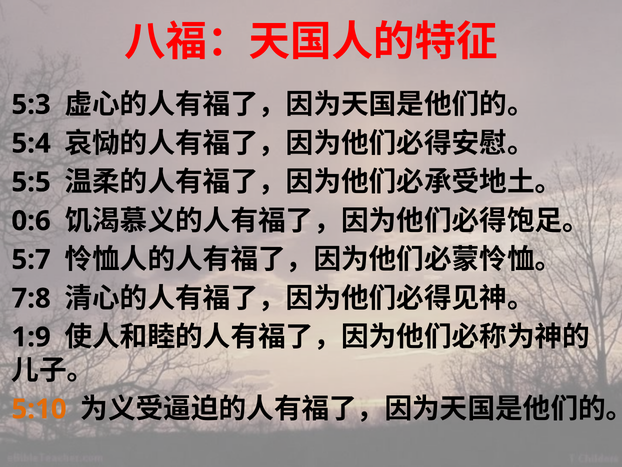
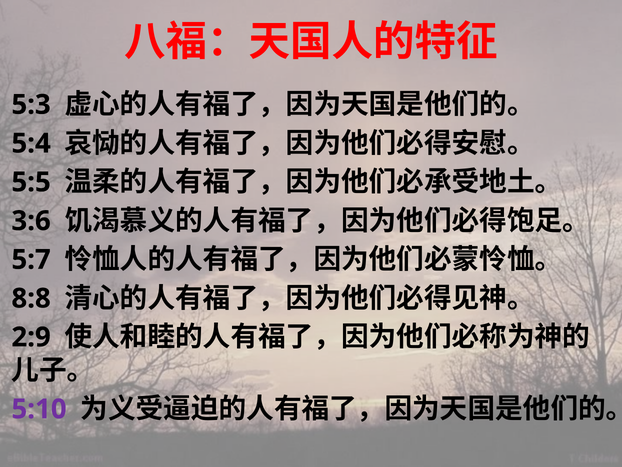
0:6: 0:6 -> 3:6
7:8: 7:8 -> 8:8
1:9: 1:9 -> 2:9
5:10 colour: orange -> purple
